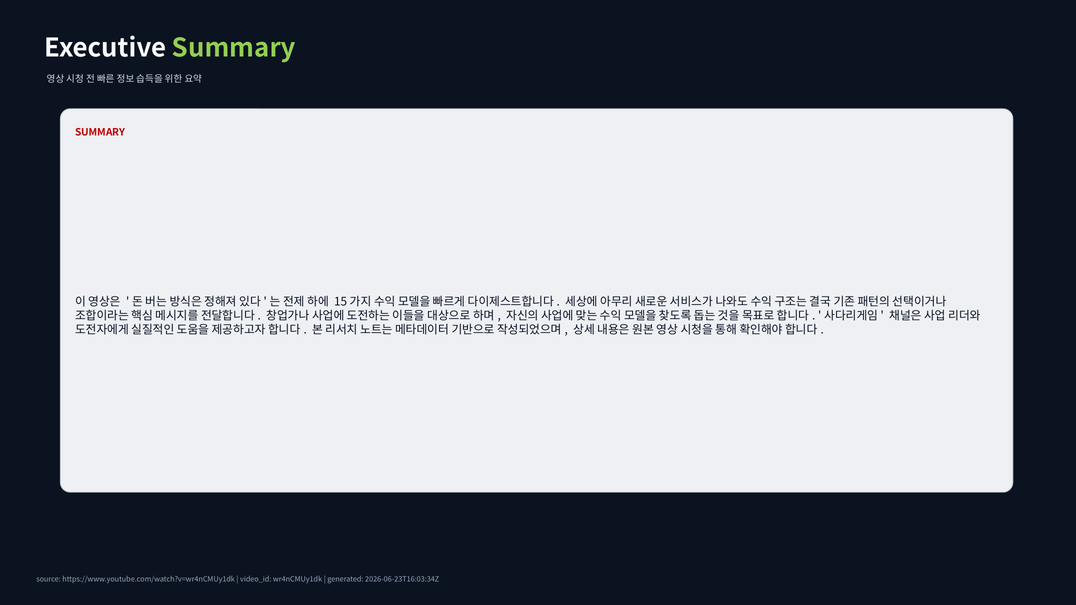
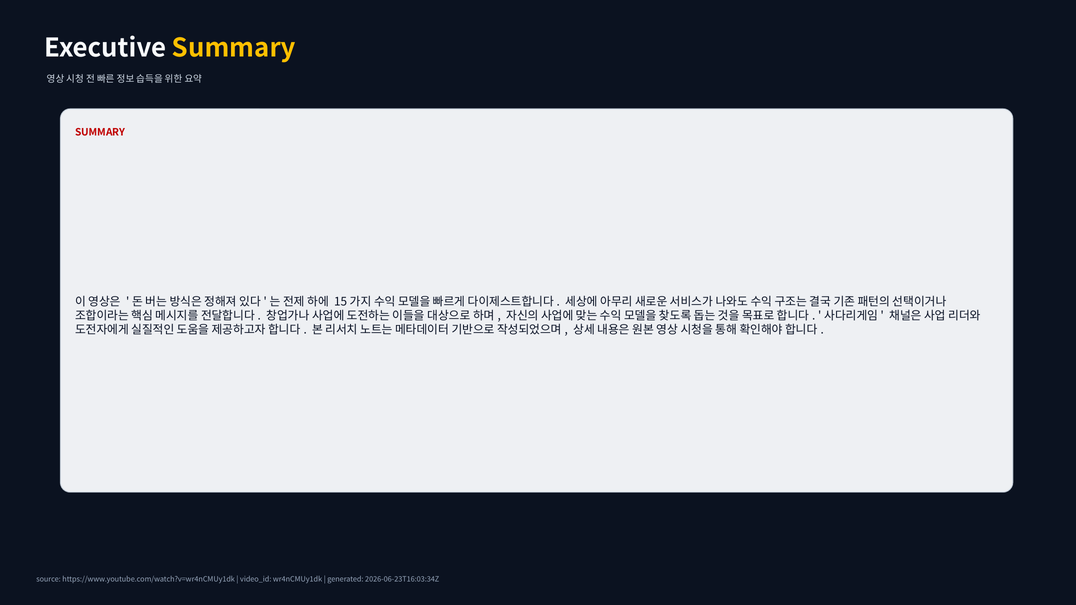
Summary at (234, 48) colour: light green -> yellow
